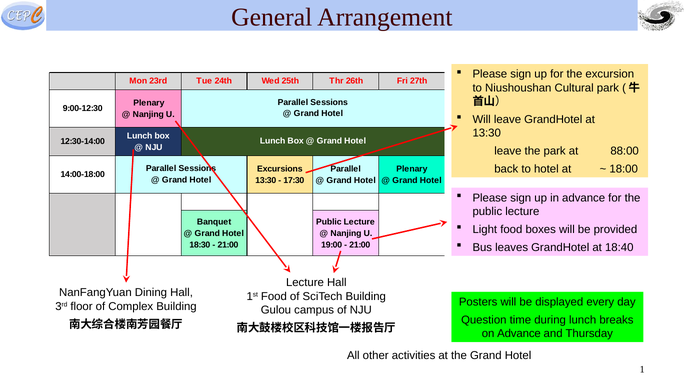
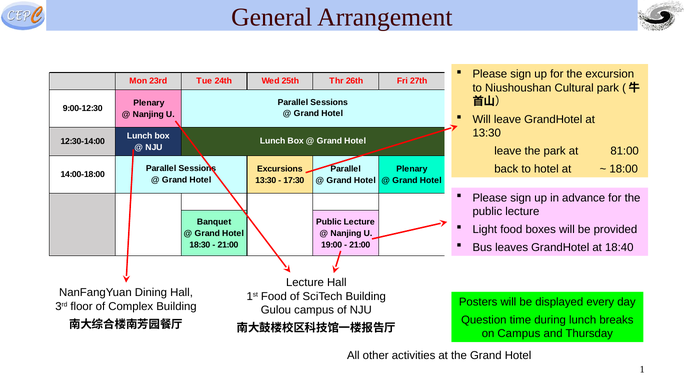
88:00: 88:00 -> 81:00
on Advance: Advance -> Campus
